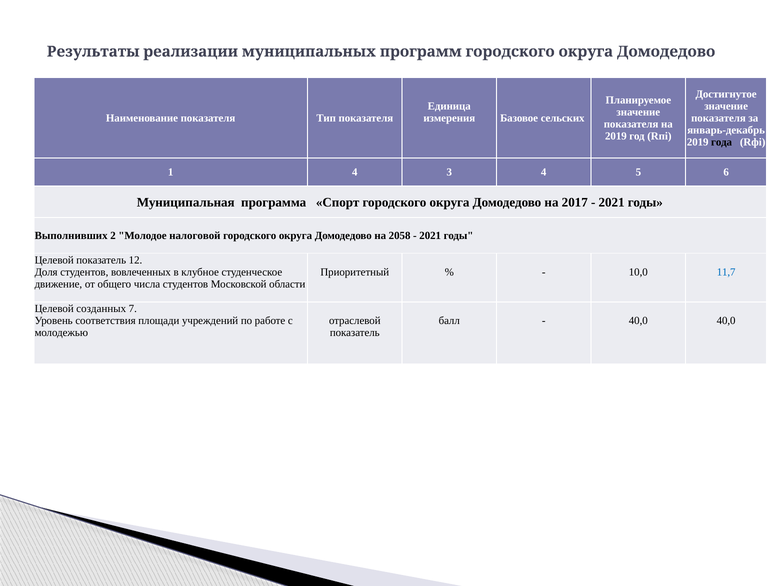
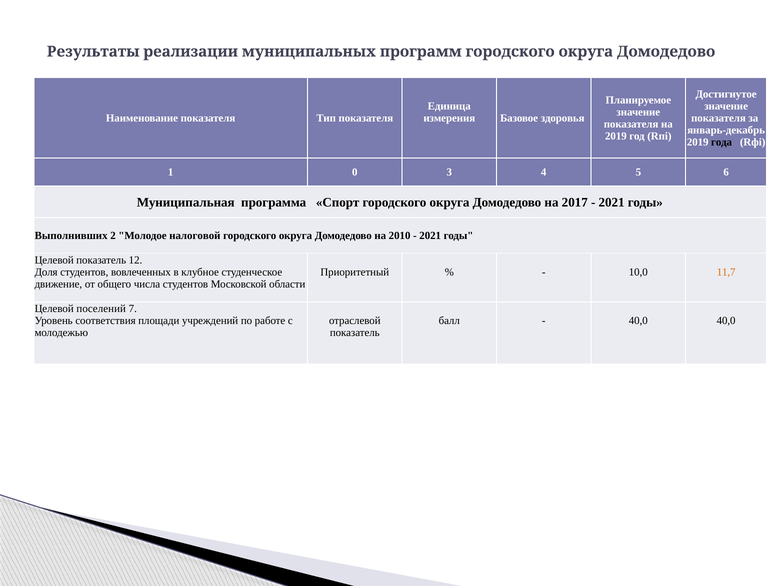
сельских: сельских -> здоровья
1 4: 4 -> 0
2058: 2058 -> 2010
11,7 colour: blue -> orange
созданных: созданных -> поселений
